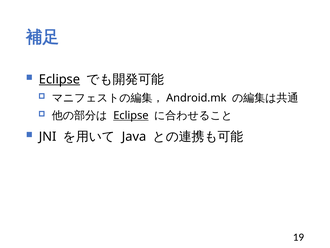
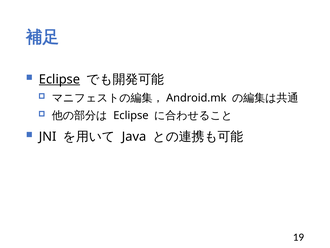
Eclipse at (131, 115) underline: present -> none
